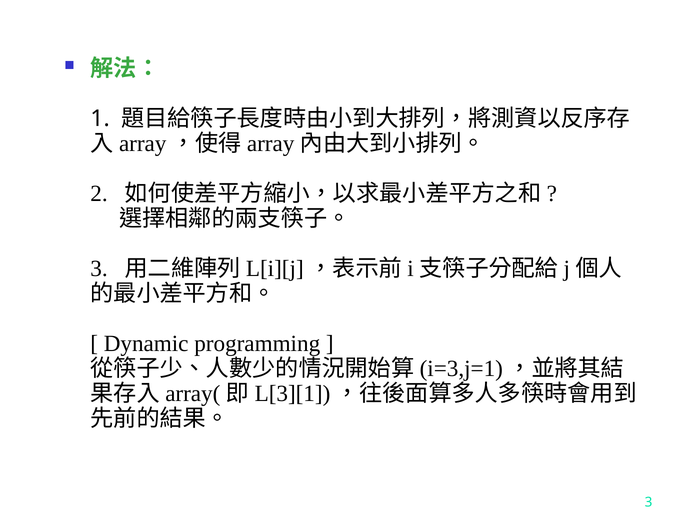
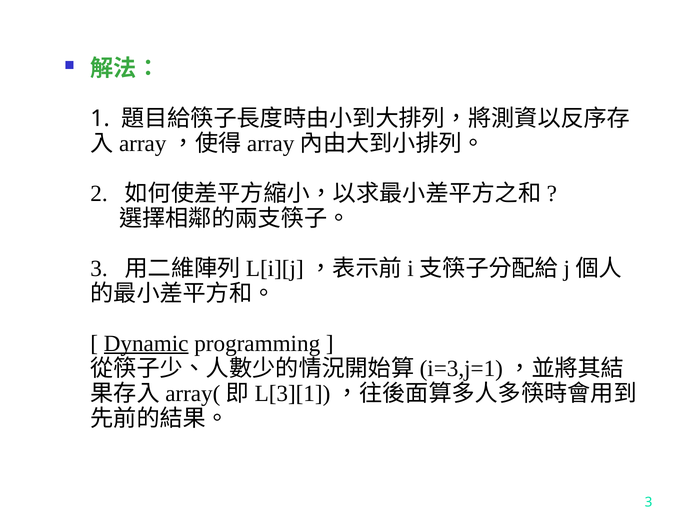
Dynamic underline: none -> present
